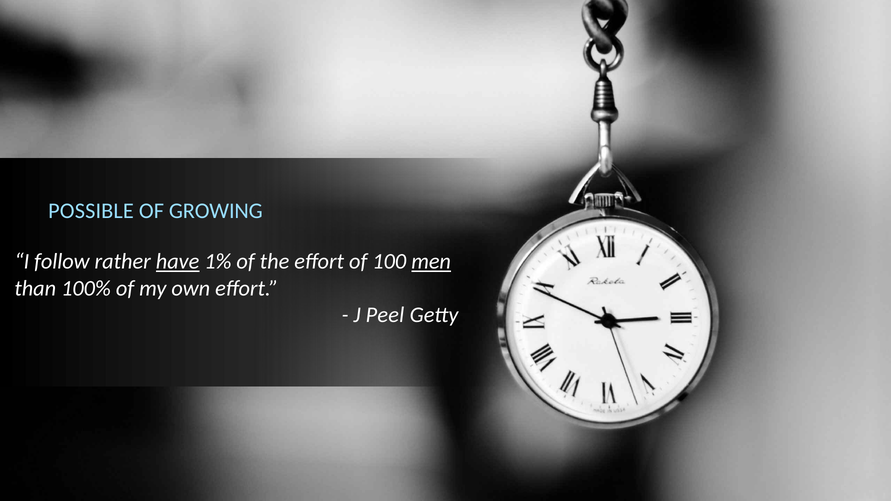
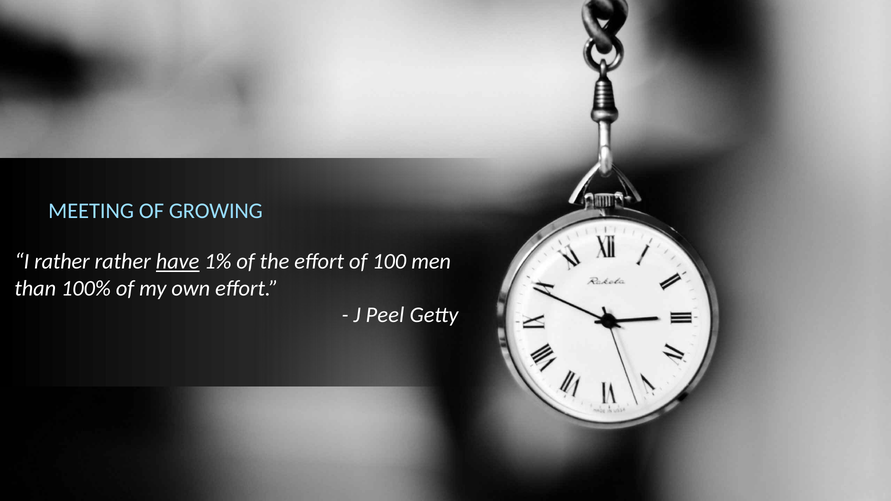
POSSIBLE: POSSIBLE -> MEETING
I follow: follow -> rather
men underline: present -> none
